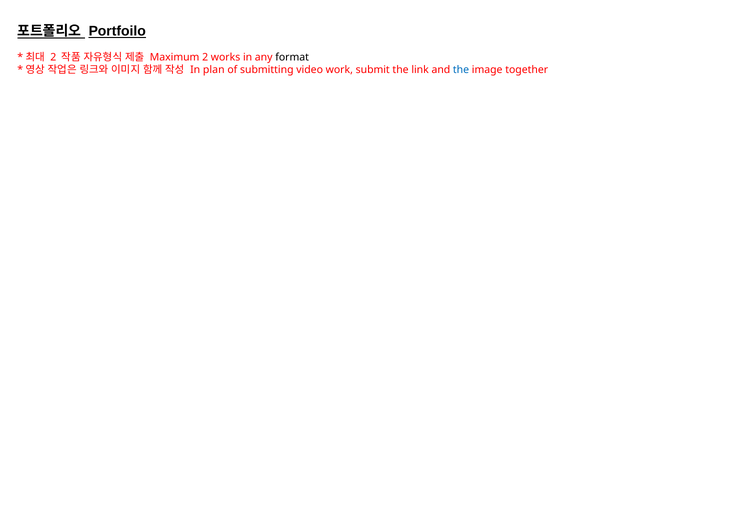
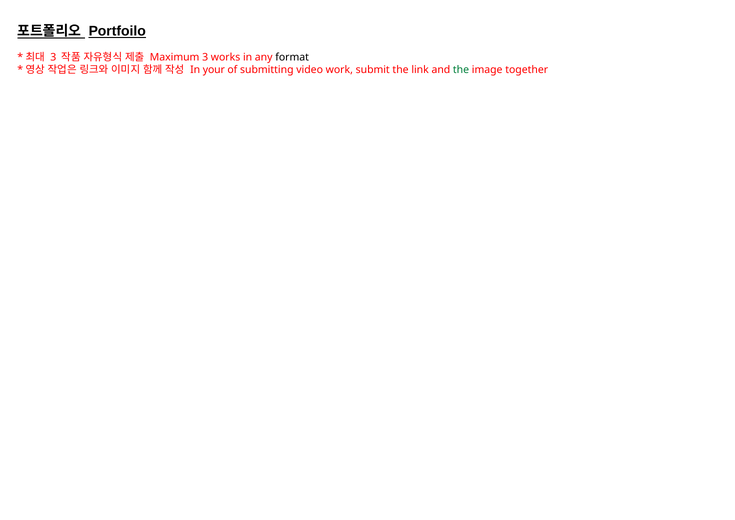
2 at (53, 57): 2 -> 3
Maximum 2: 2 -> 3
plan: plan -> your
the at (461, 70) colour: blue -> green
